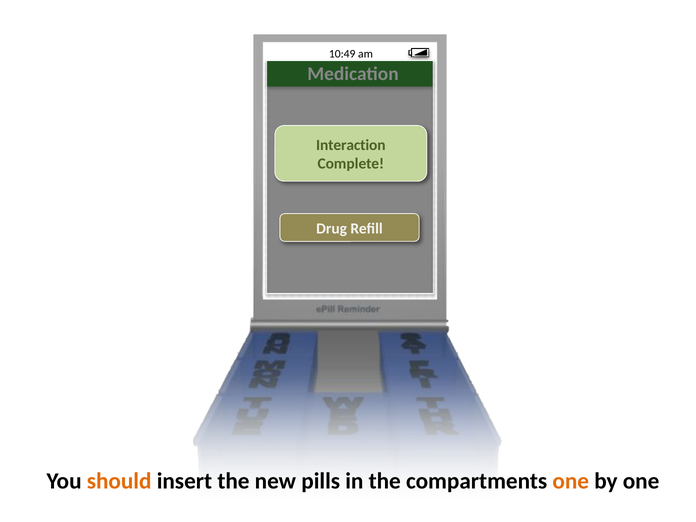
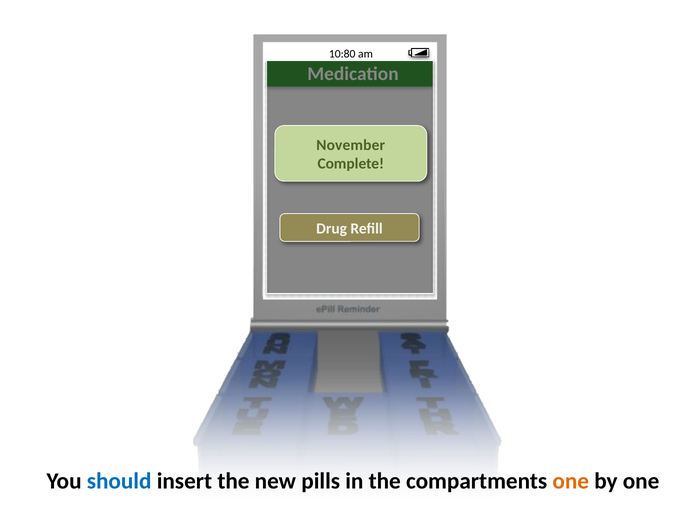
10:49: 10:49 -> 10:80
Interaction: Interaction -> November
should colour: orange -> blue
